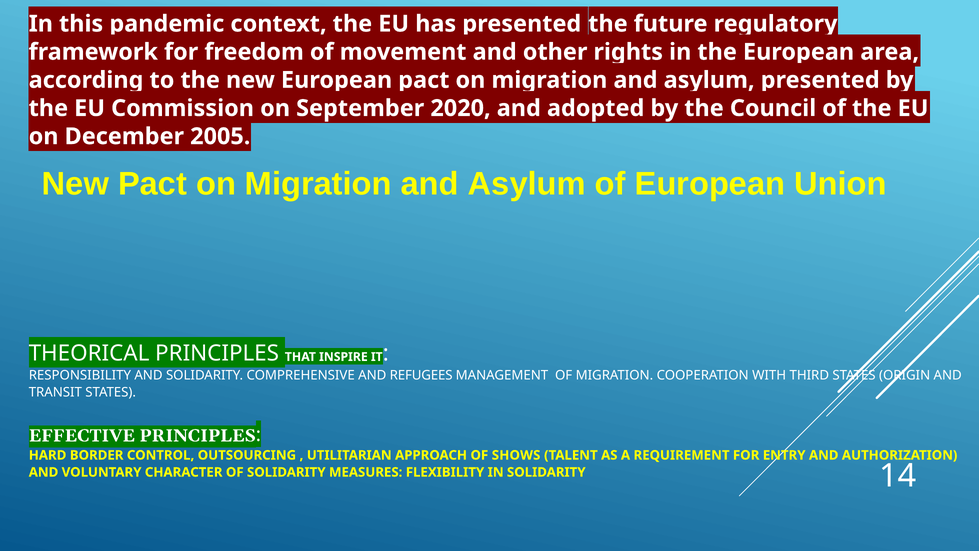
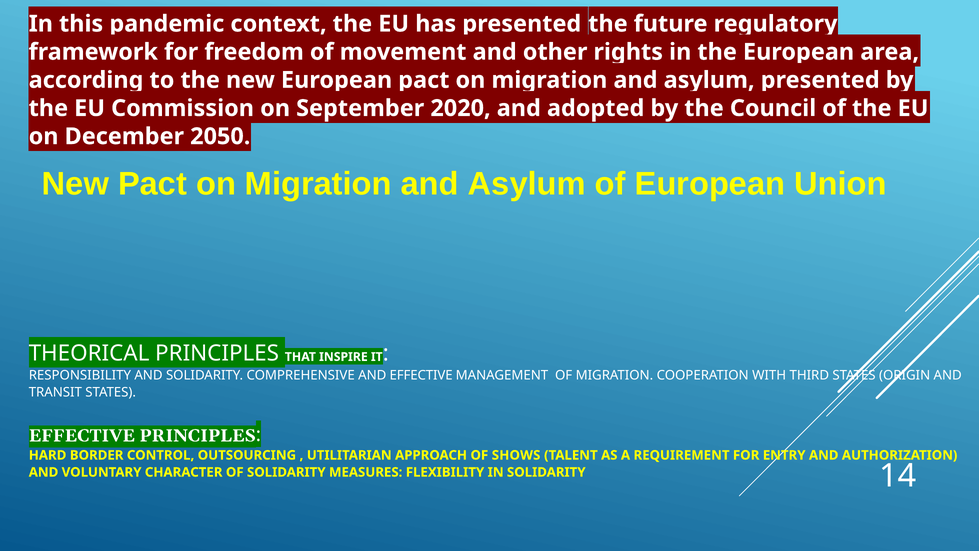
2005: 2005 -> 2050
AND REFUGEES: REFUGEES -> EFFECTIVE
